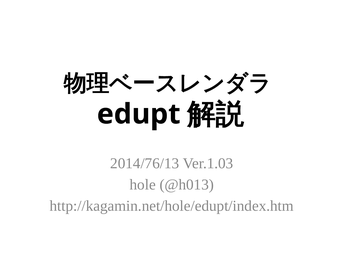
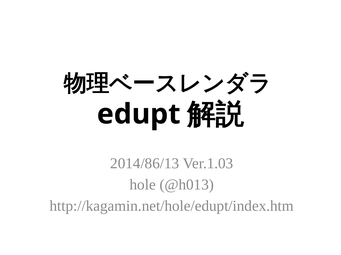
2014/76/13: 2014/76/13 -> 2014/86/13
